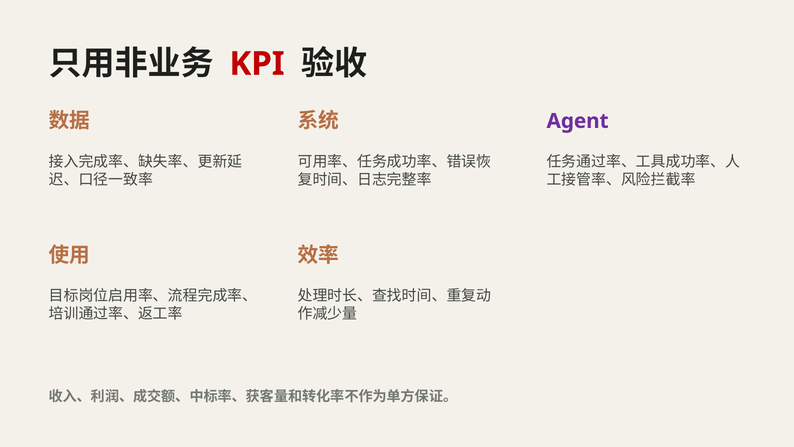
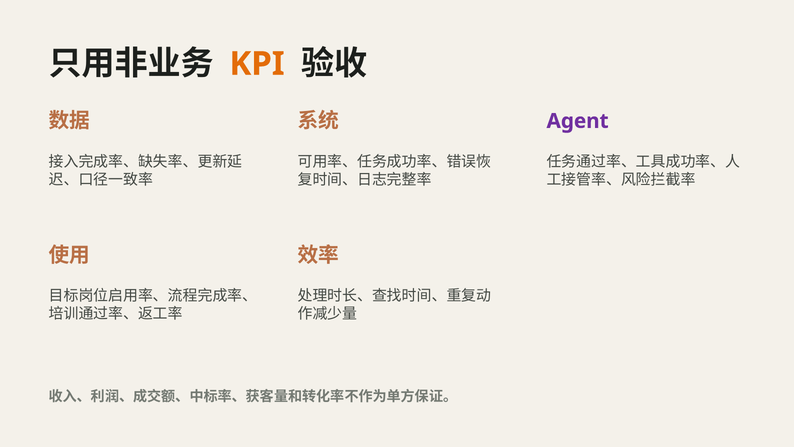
KPI colour: red -> orange
